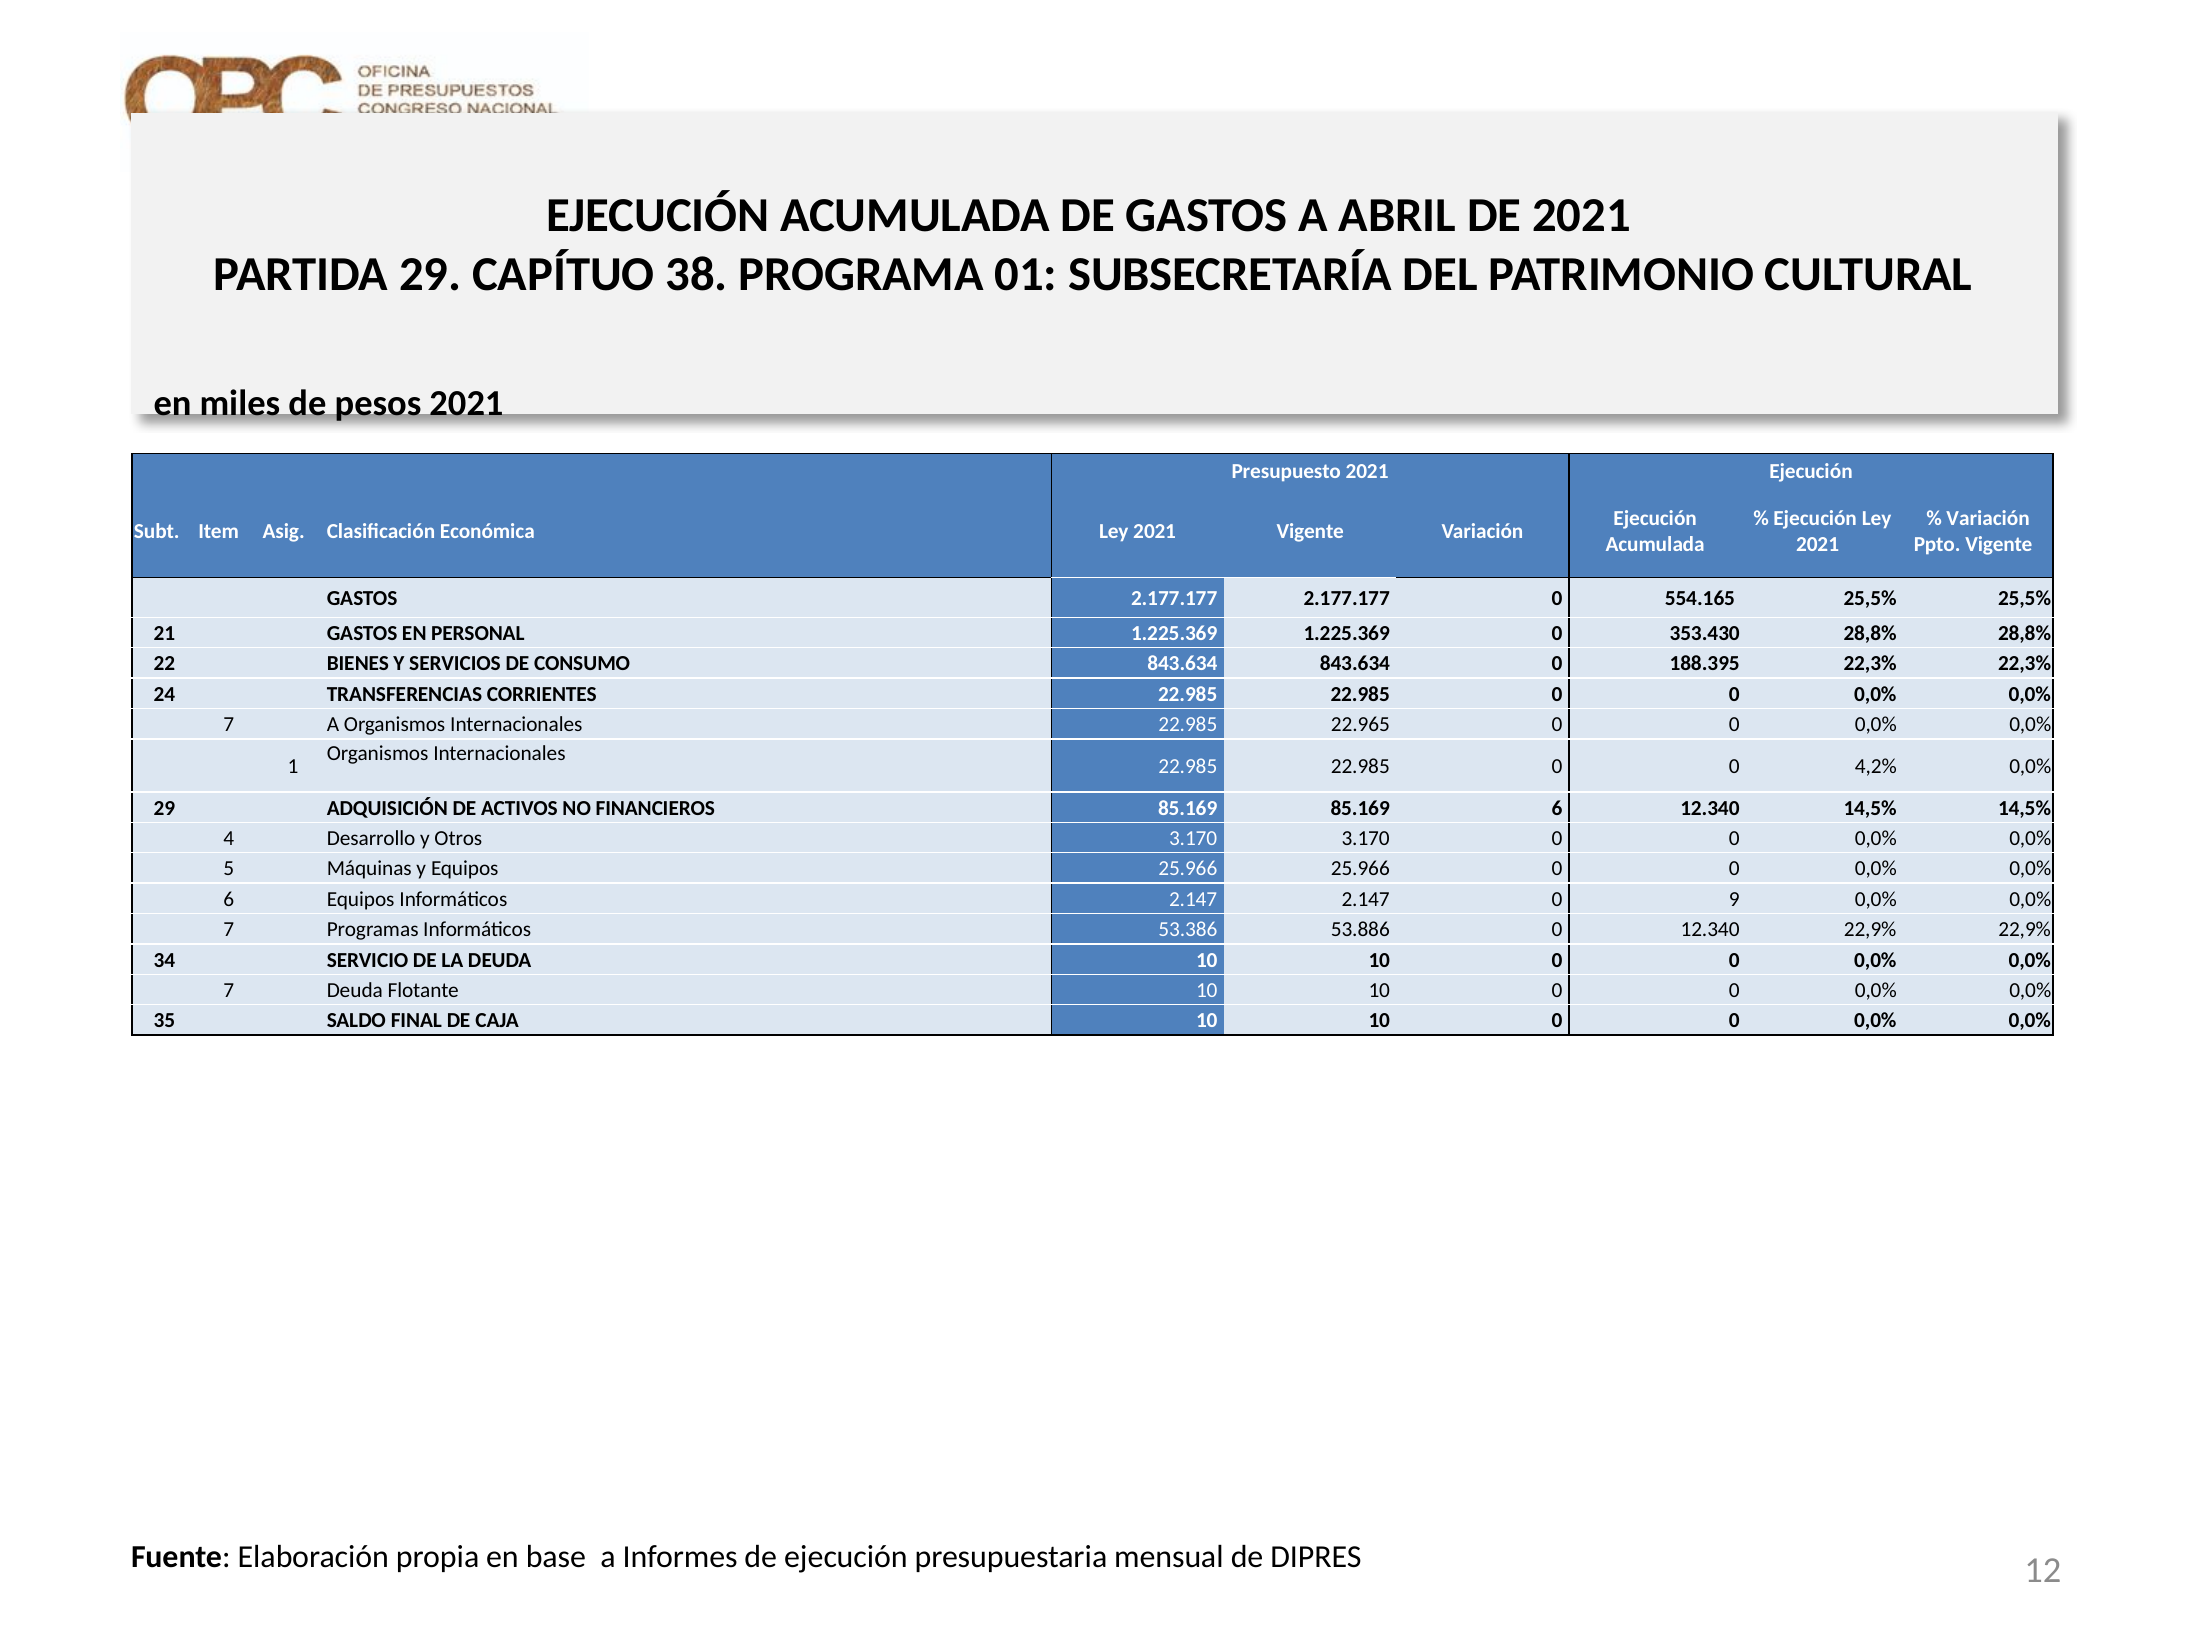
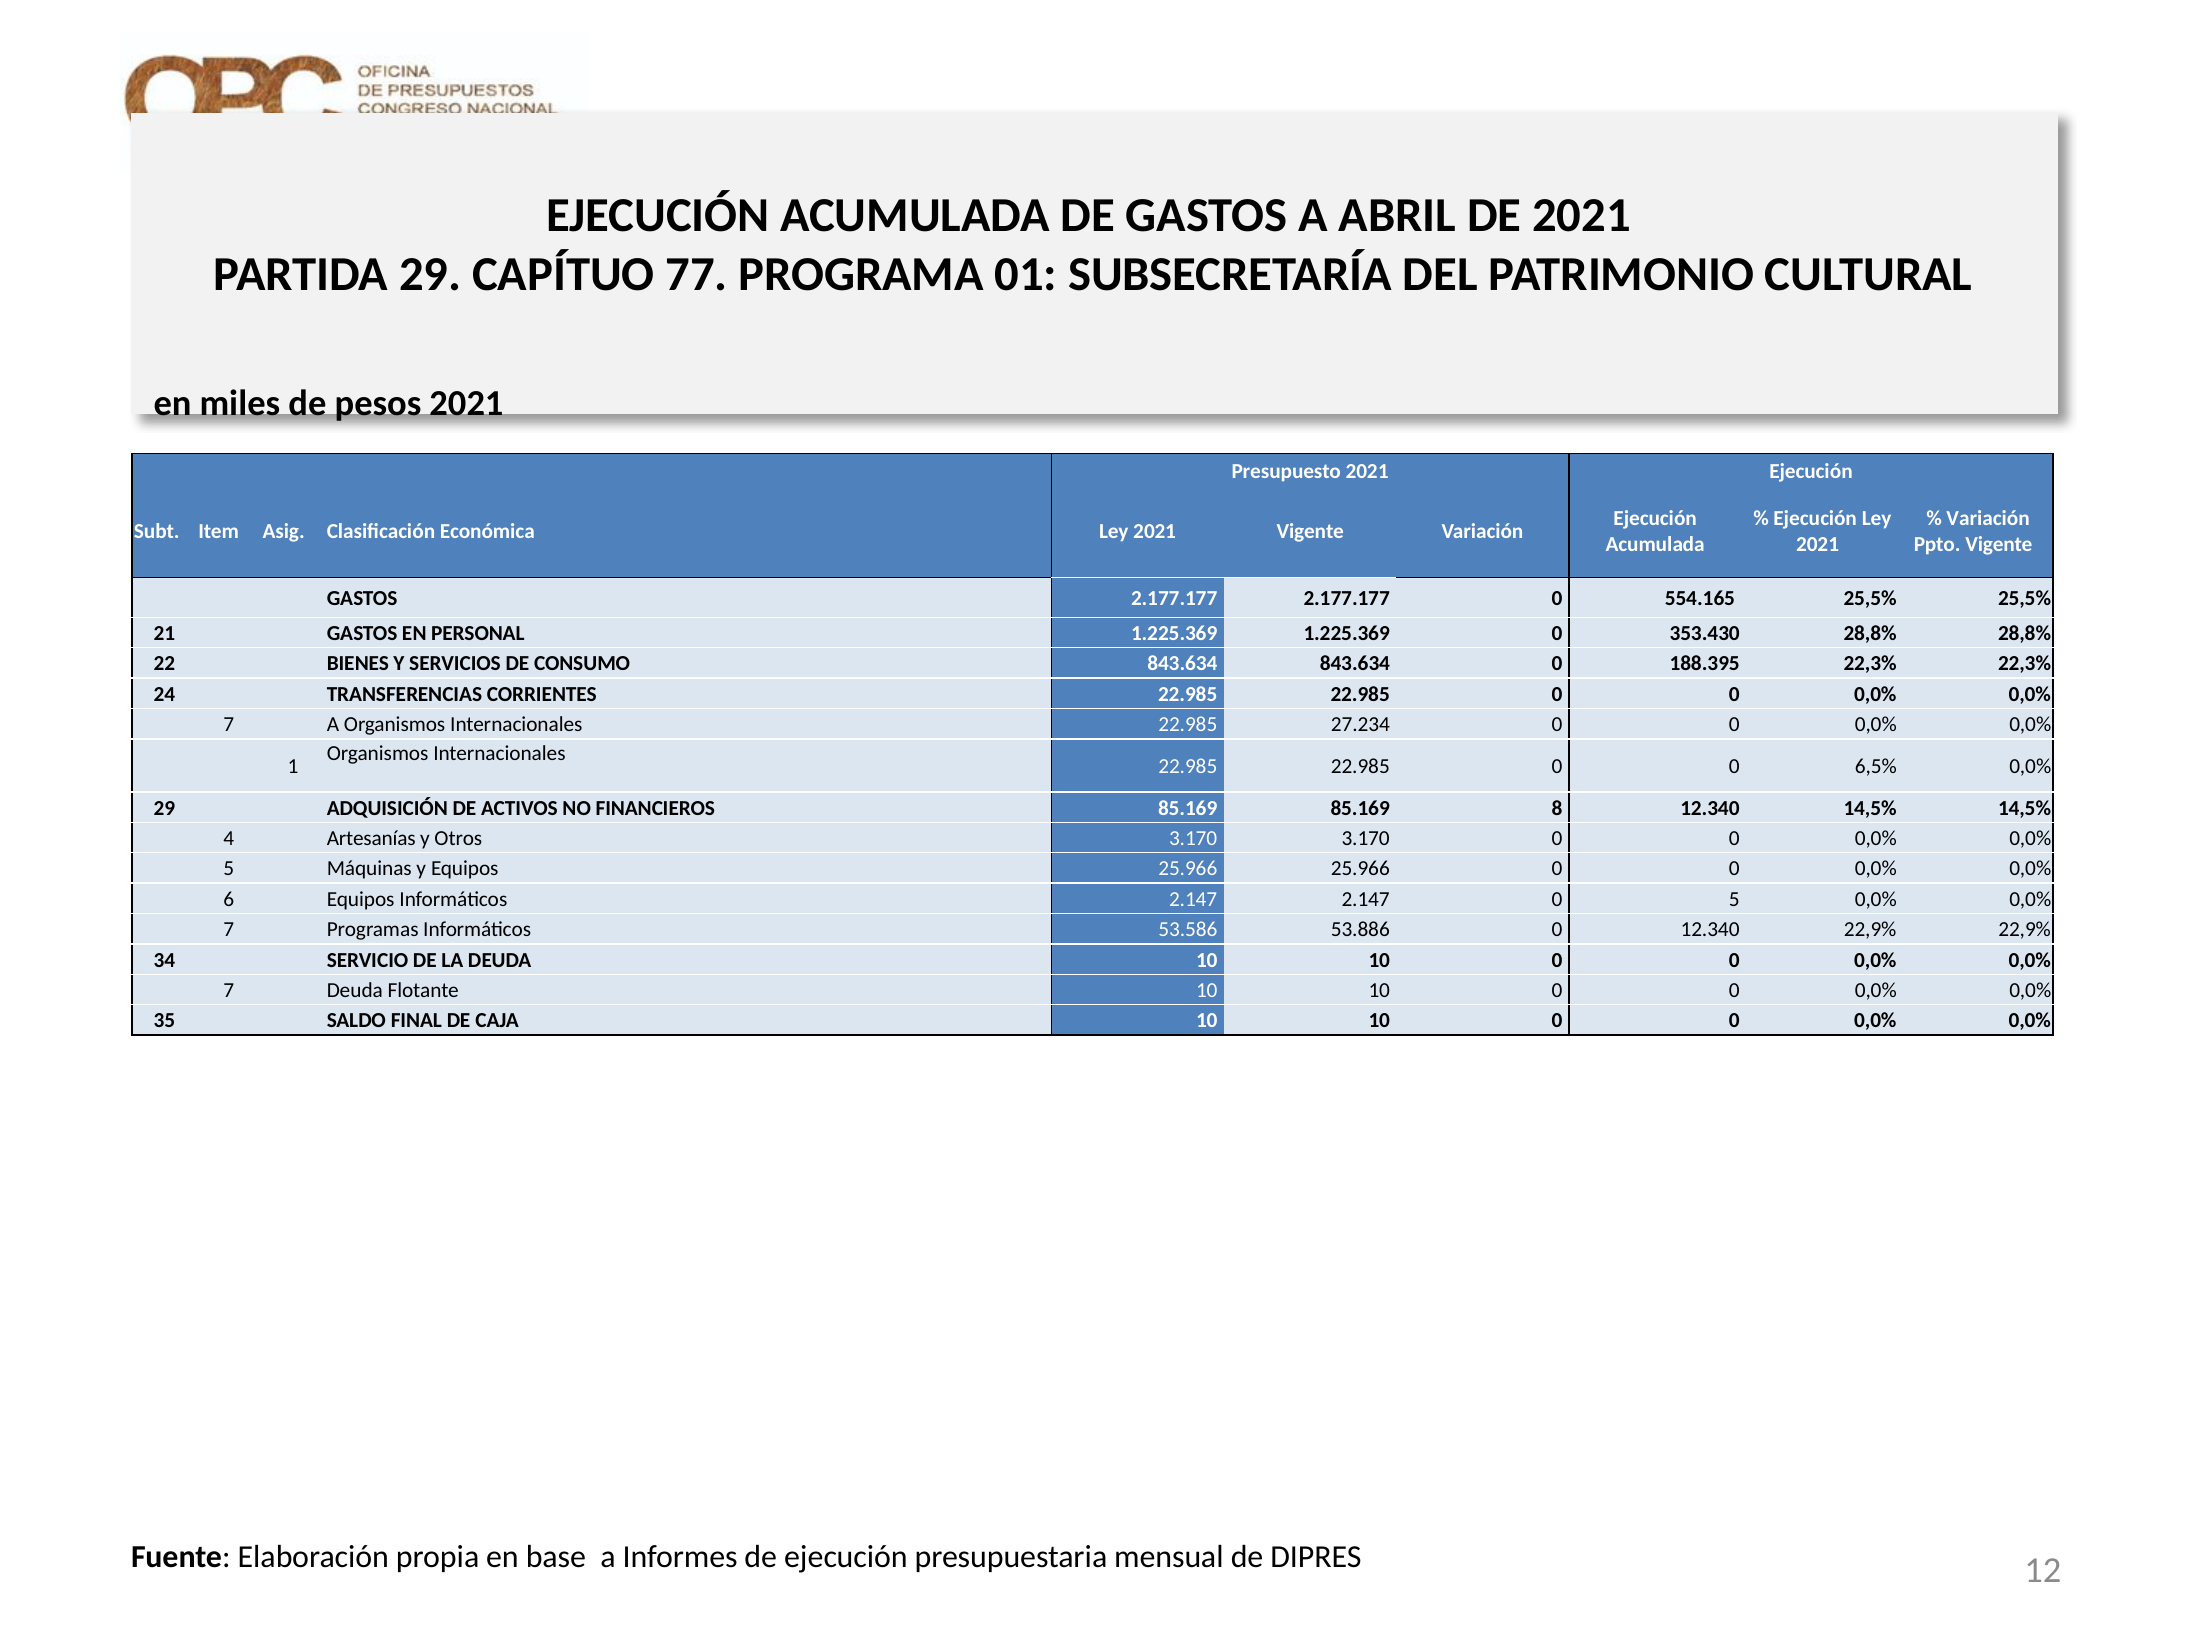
38: 38 -> 77
22.965: 22.965 -> 27.234
4,2%: 4,2% -> 6,5%
85.169 6: 6 -> 8
Desarrollo: Desarrollo -> Artesanías
0 9: 9 -> 5
53.386: 53.386 -> 53.586
